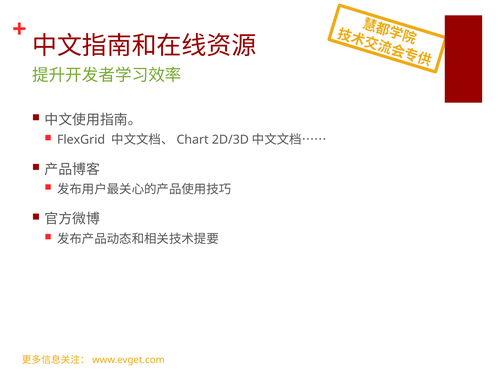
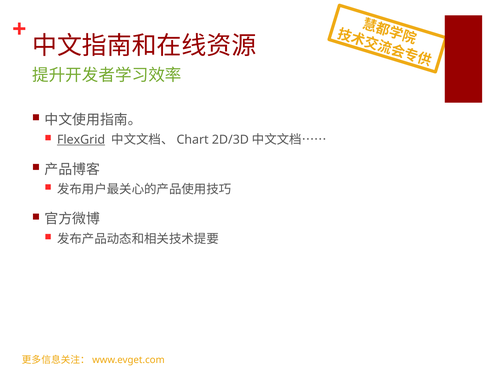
FlexGrid underline: none -> present
